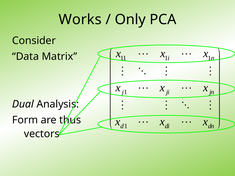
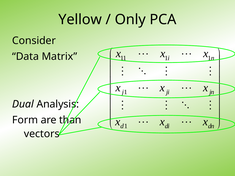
Works: Works -> Yellow
thus: thus -> than
